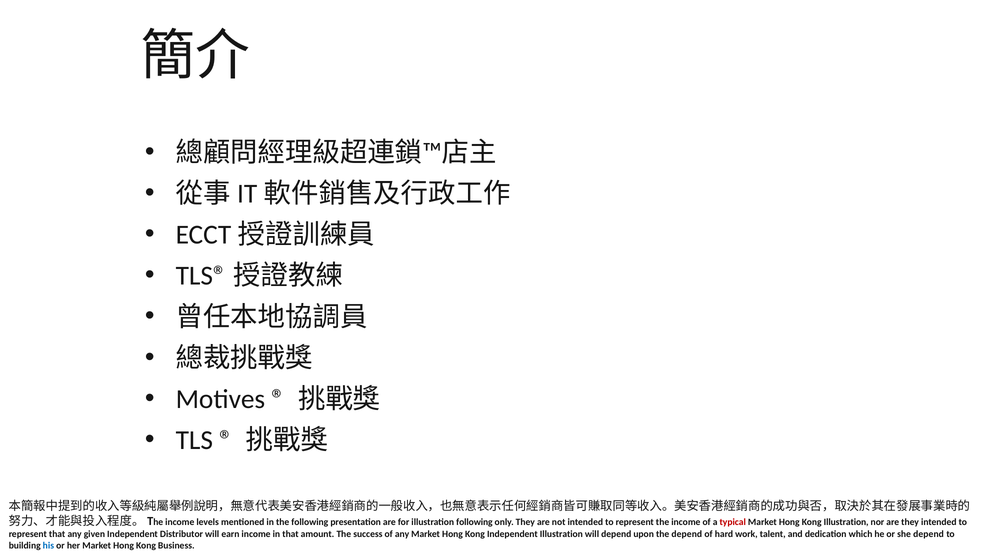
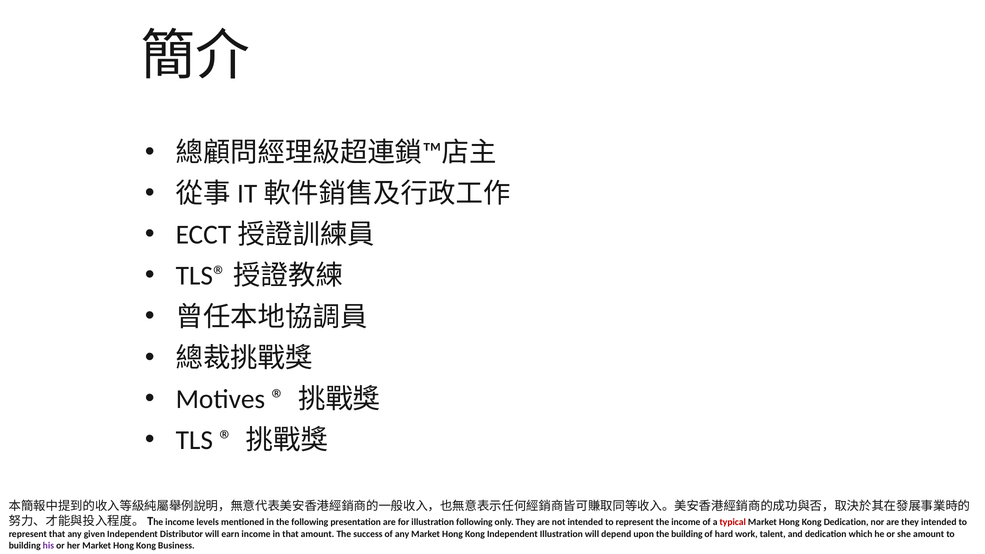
Kong Illustration: Illustration -> Dedication
the depend: depend -> building
she depend: depend -> amount
his colour: blue -> purple
